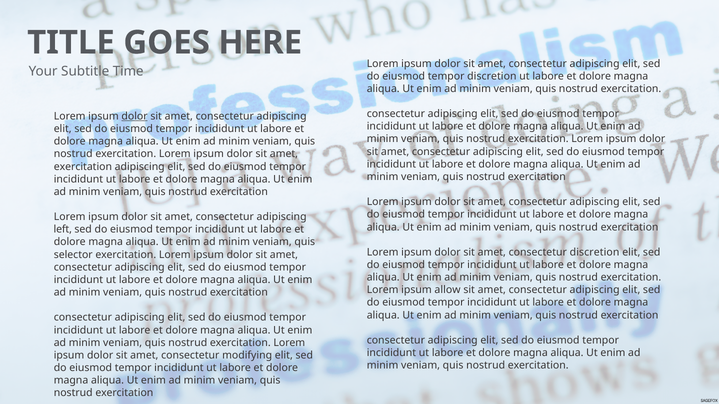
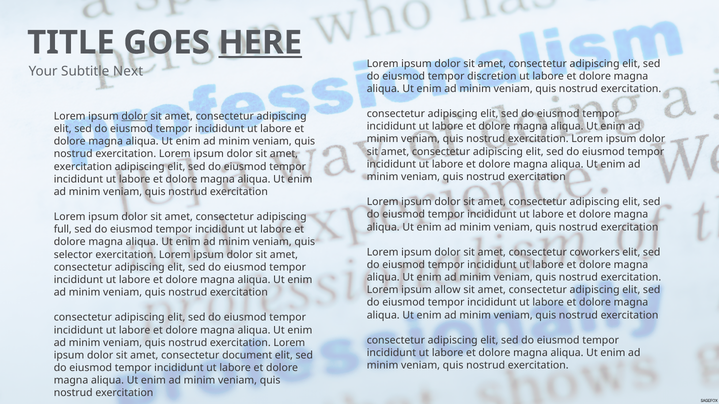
HERE underline: none -> present
Time: Time -> Next
left: left -> full
consectetur discretion: discretion -> coworkers
modifying: modifying -> document
